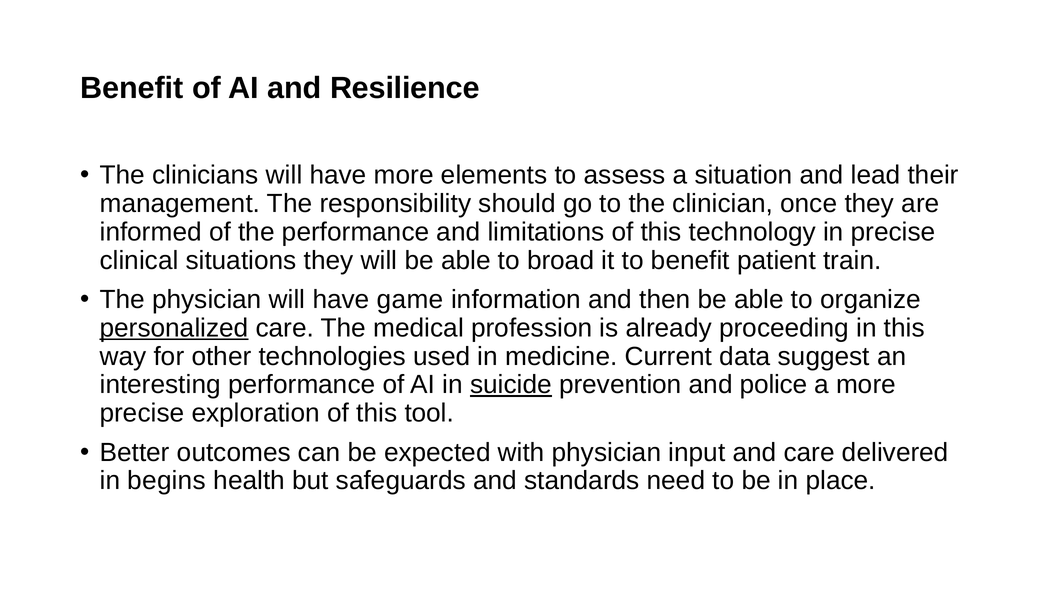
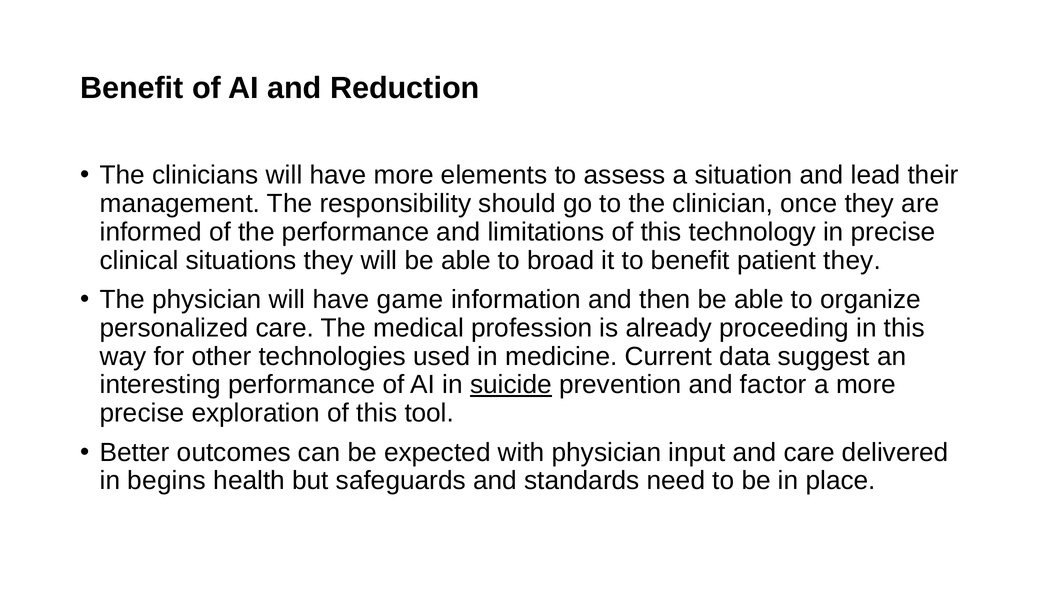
Resilience: Resilience -> Reduction
patient train: train -> they
personalized underline: present -> none
police: police -> factor
